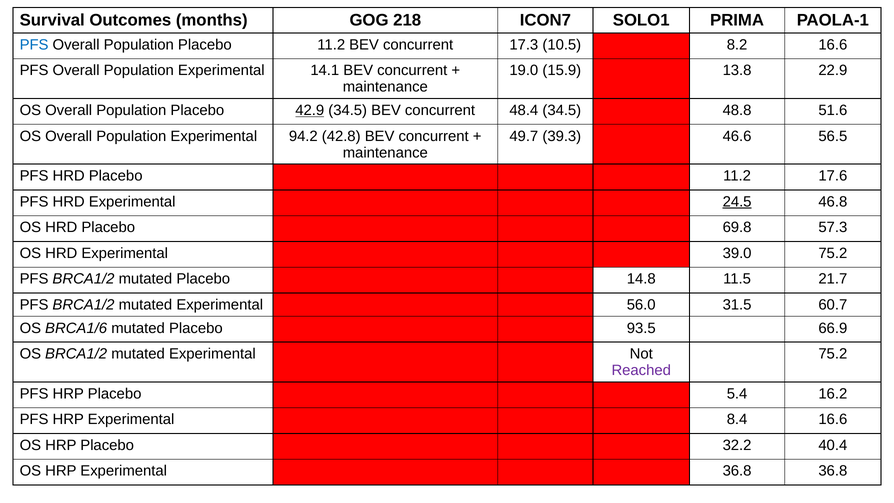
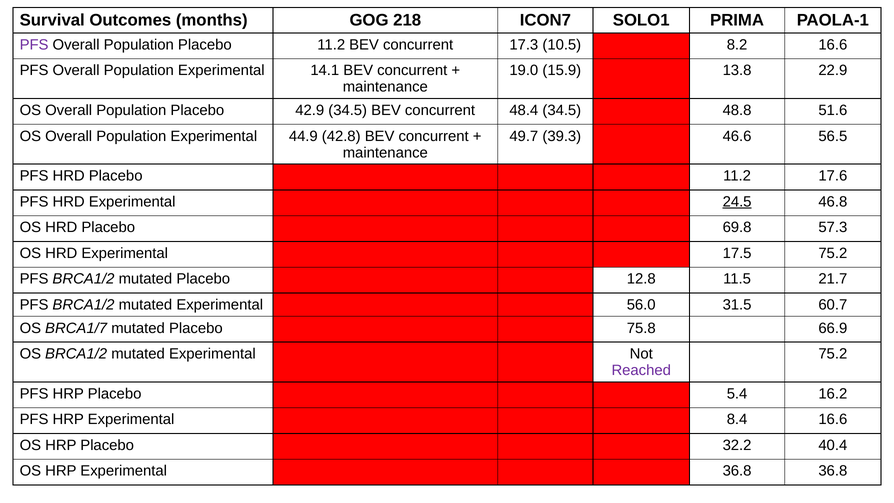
PFS at (34, 45) colour: blue -> purple
42.9 underline: present -> none
94.2: 94.2 -> 44.9
39.0: 39.0 -> 17.5
14.8: 14.8 -> 12.8
BRCA1/6: BRCA1/6 -> BRCA1/7
93.5: 93.5 -> 75.8
